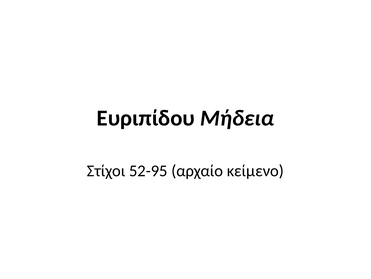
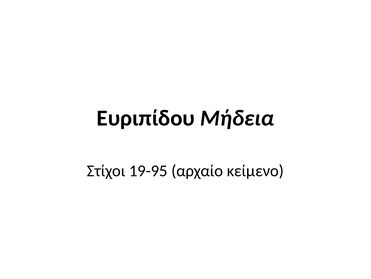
52-95: 52-95 -> 19-95
